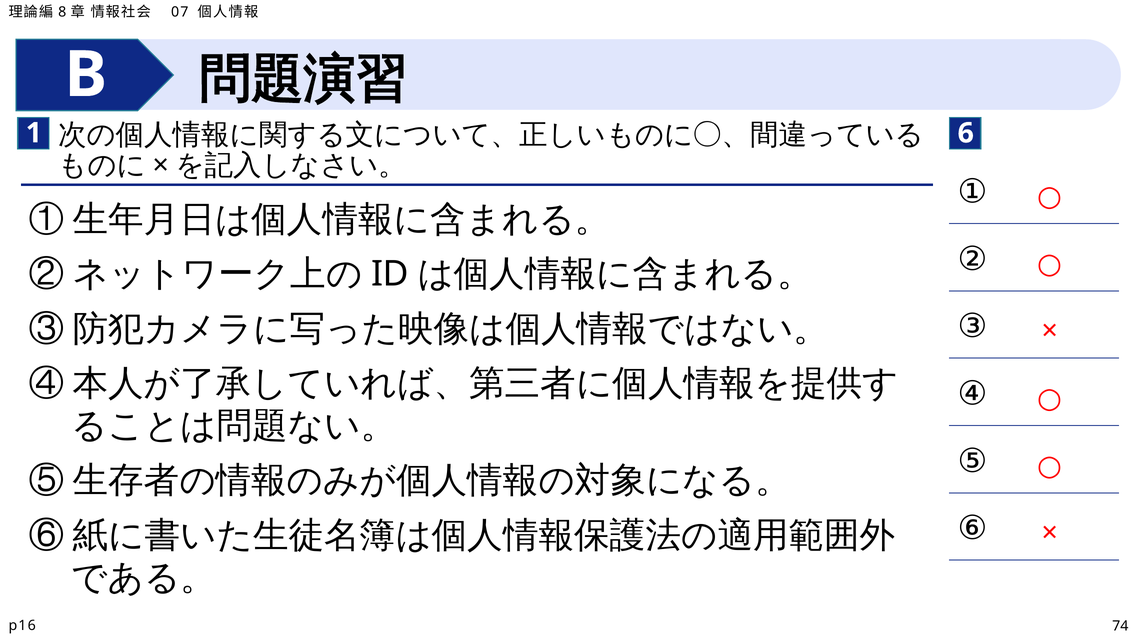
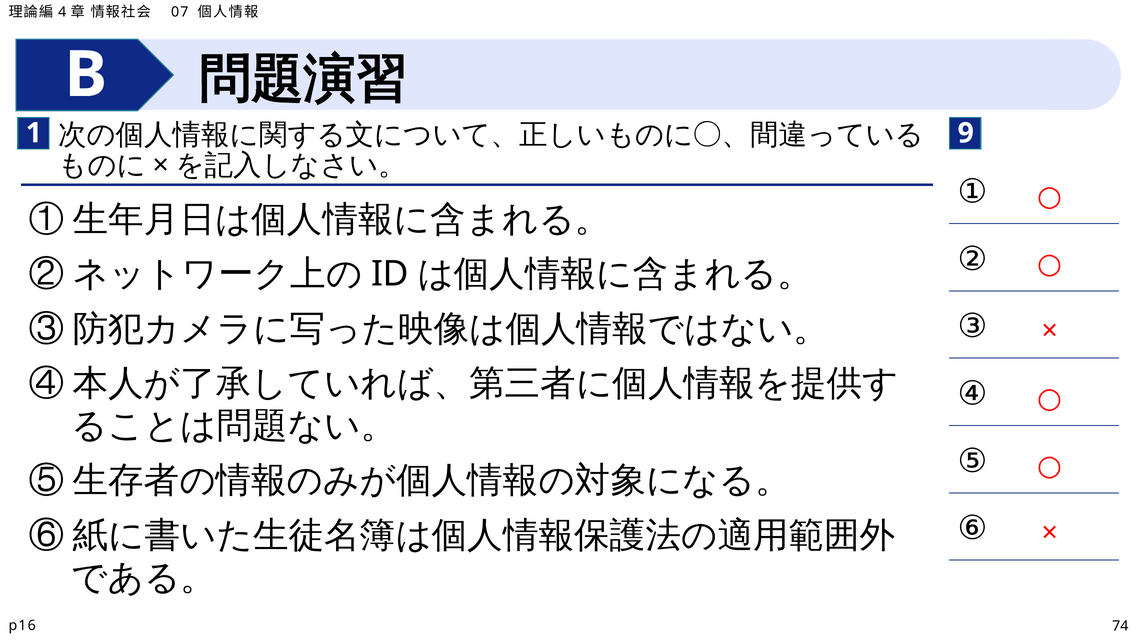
8: 8 -> 4
6: 6 -> 9
